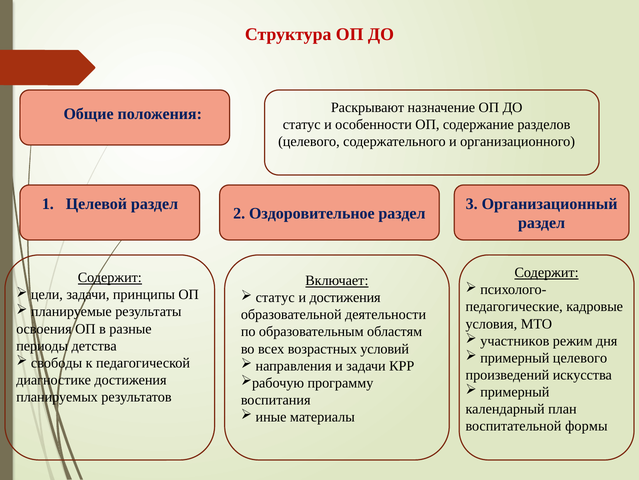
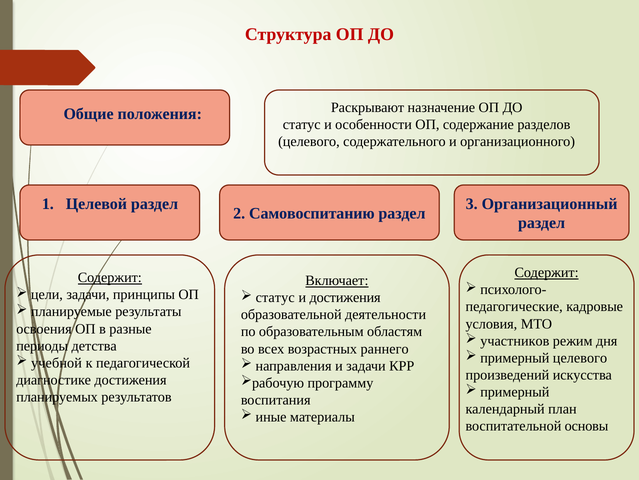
Оздоровительное: Оздоровительное -> Самовоспитанию
условий: условий -> раннего
свободы: свободы -> учебной
формы: формы -> основы
